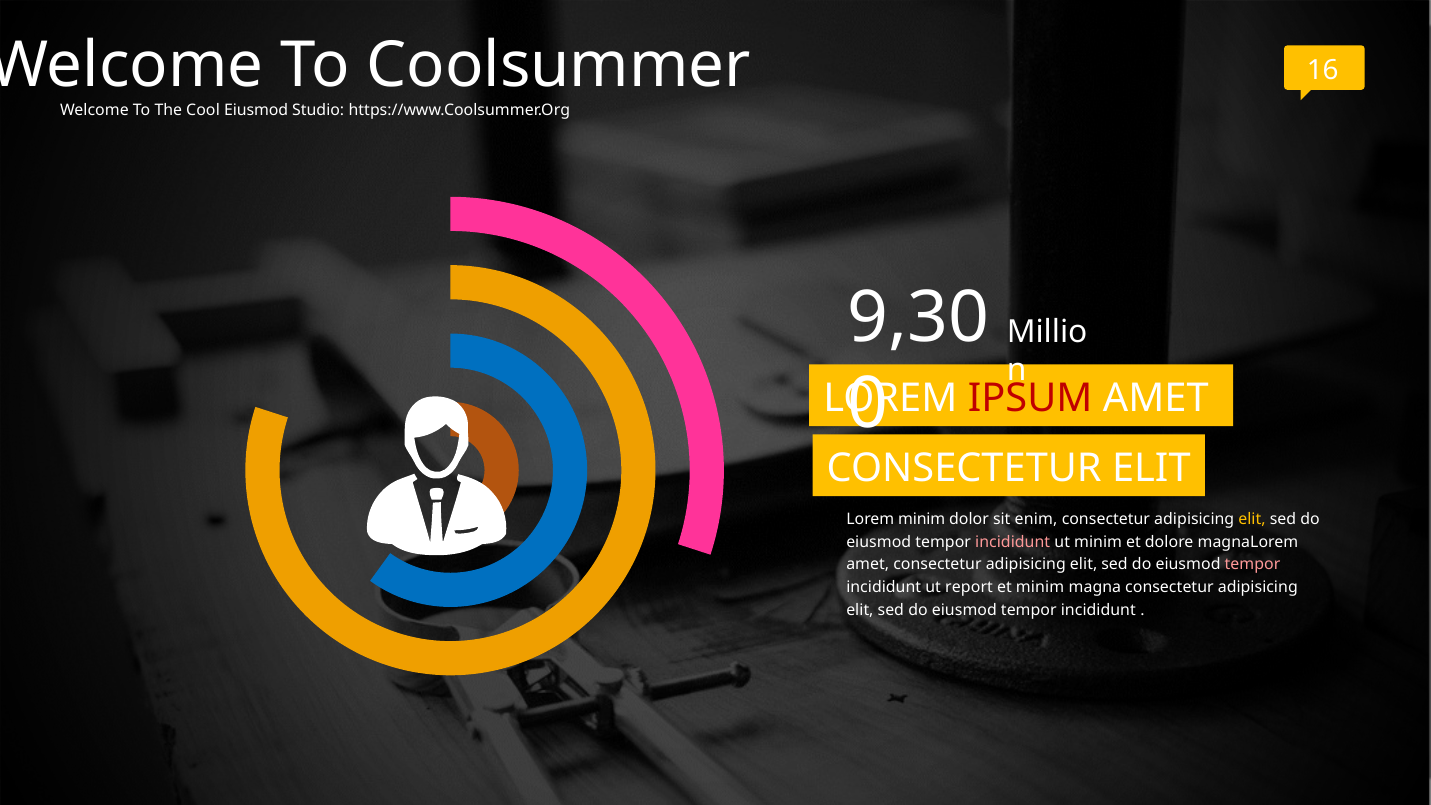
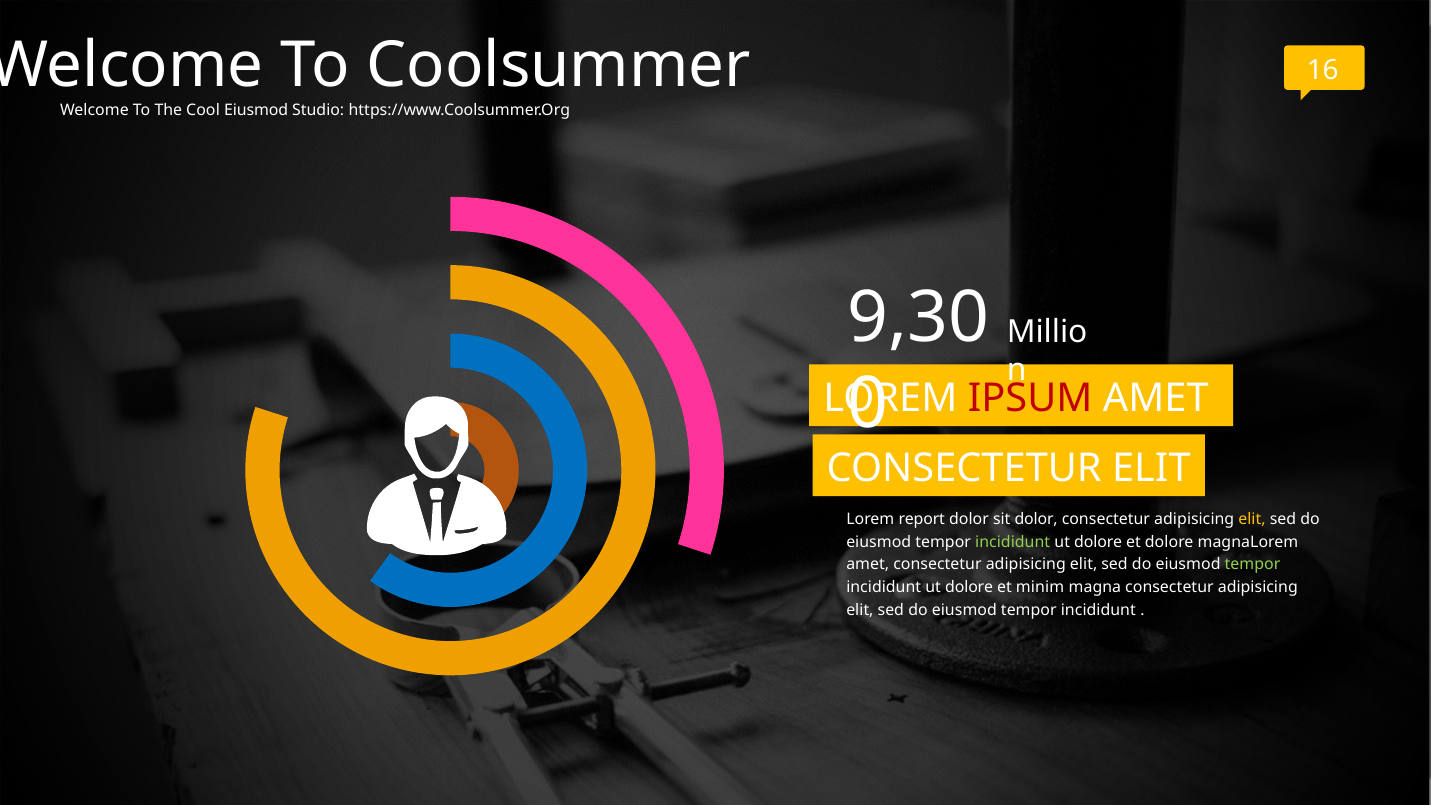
Lorem minim: minim -> report
sit enim: enim -> dolor
incididunt at (1013, 542) colour: pink -> light green
minim at (1098, 542): minim -> dolore
tempor at (1253, 565) colour: pink -> light green
report at (969, 587): report -> dolore
